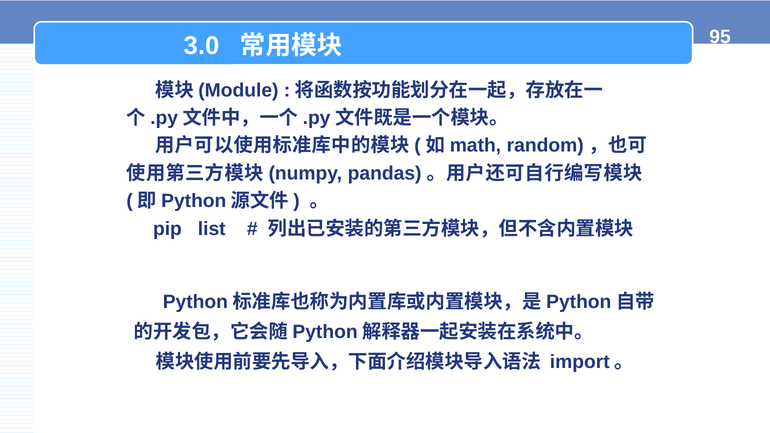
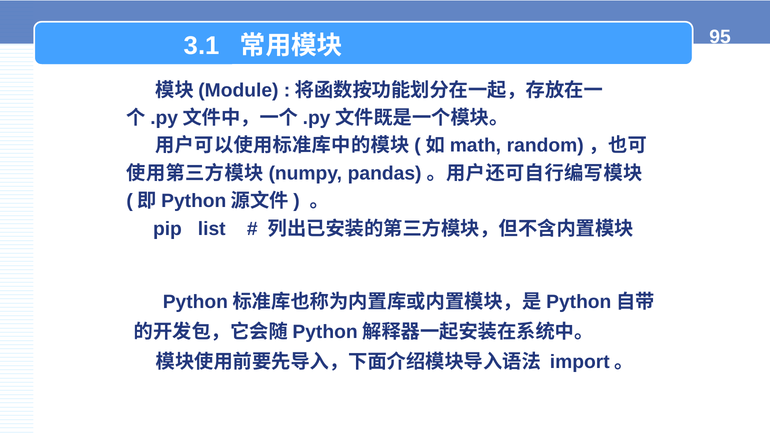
3.0: 3.0 -> 3.1
